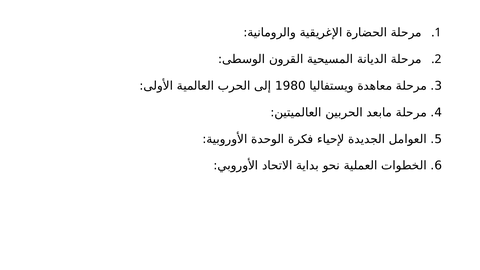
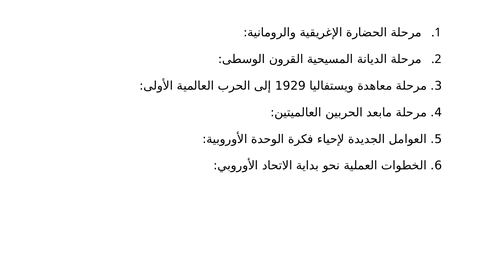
1980: 1980 -> 1929
